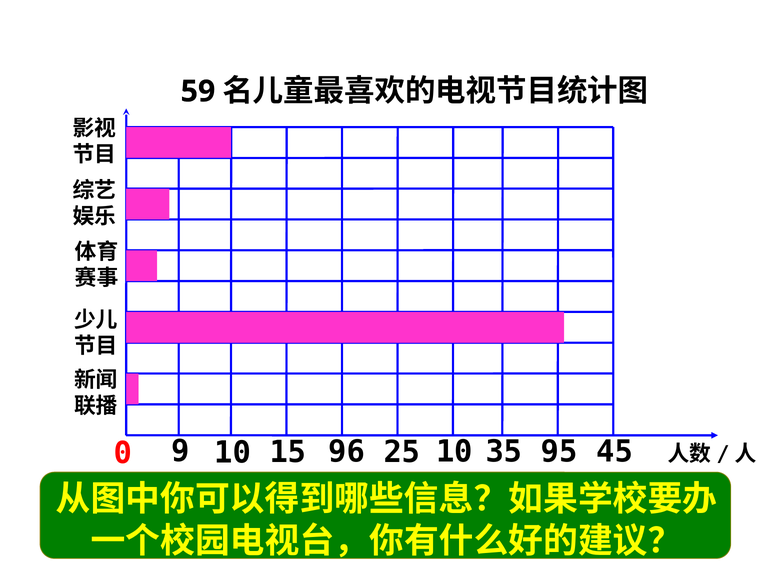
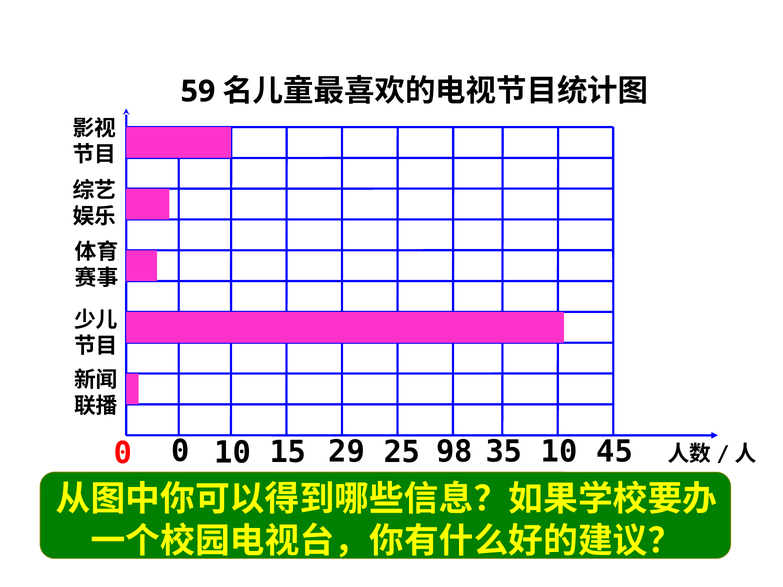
0 9: 9 -> 0
96: 96 -> 29
25 10: 10 -> 98
35 95: 95 -> 10
